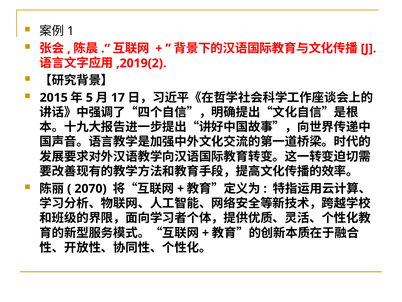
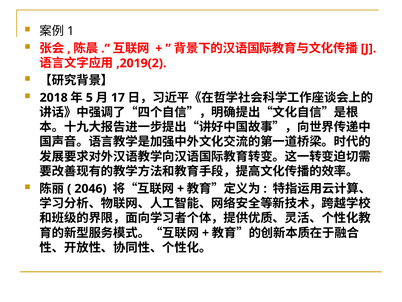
2015: 2015 -> 2018
2070: 2070 -> 2046
